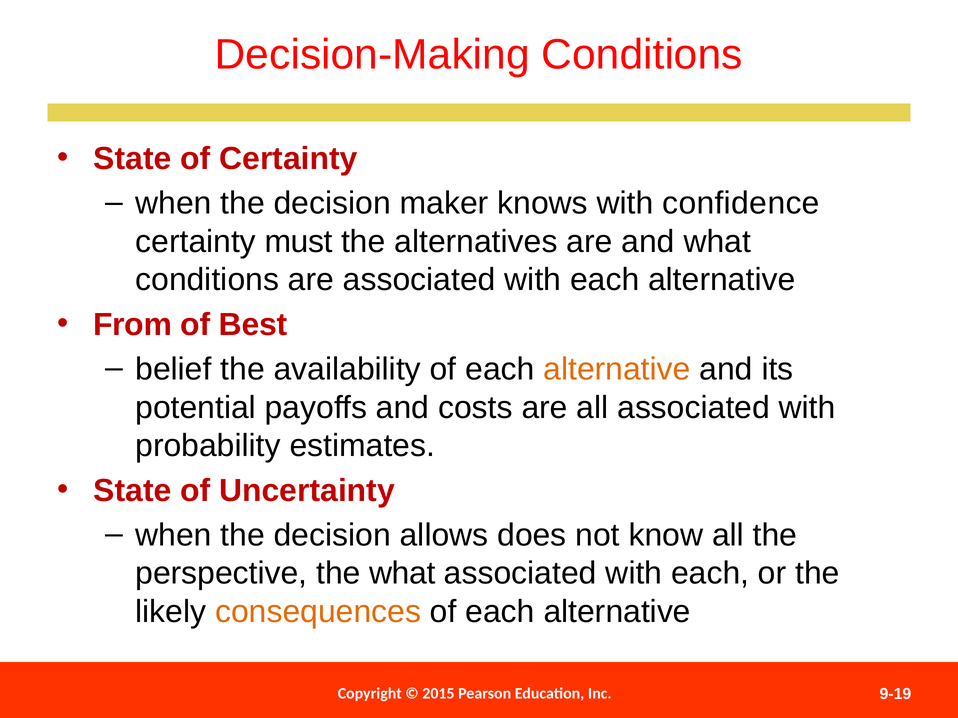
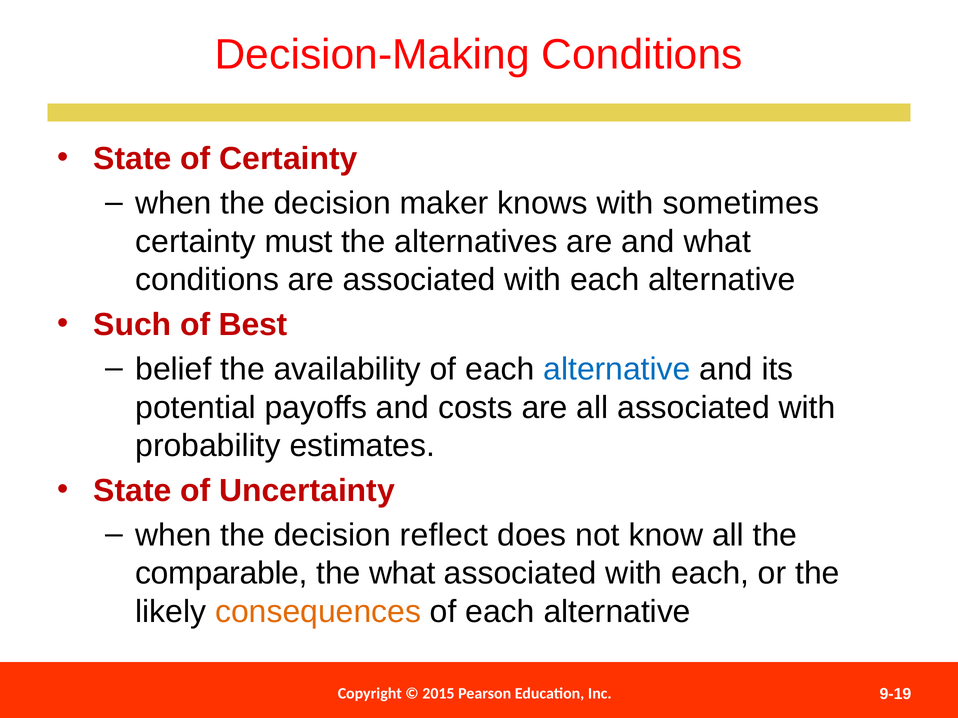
confidence: confidence -> sometimes
From: From -> Such
alternative at (617, 369) colour: orange -> blue
allows: allows -> reflect
perspective: perspective -> comparable
